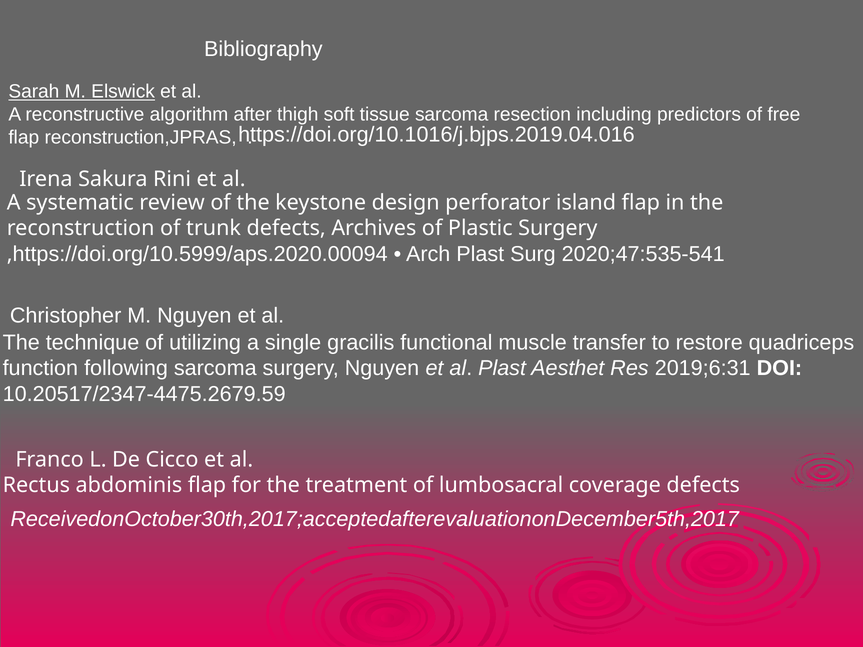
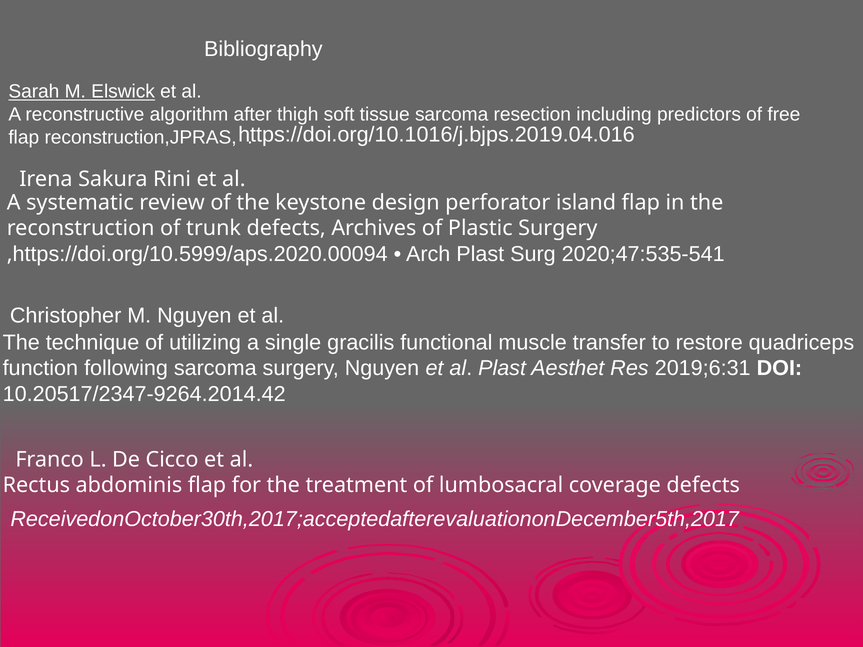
10.20517/2347-4475.2679.59: 10.20517/2347-4475.2679.59 -> 10.20517/2347-9264.2014.42
